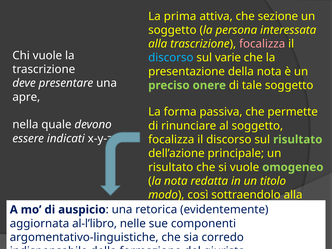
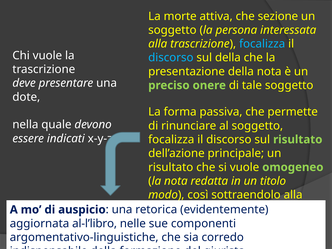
prima: prima -> morte
focalizza at (262, 44) colour: pink -> light blue
sul varie: varie -> della
apre: apre -> dote
